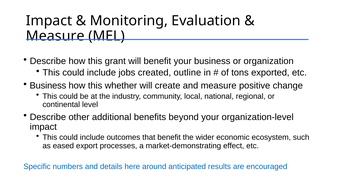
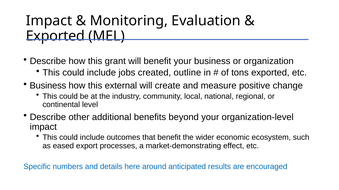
Measure at (55, 36): Measure -> Exported
whether: whether -> external
